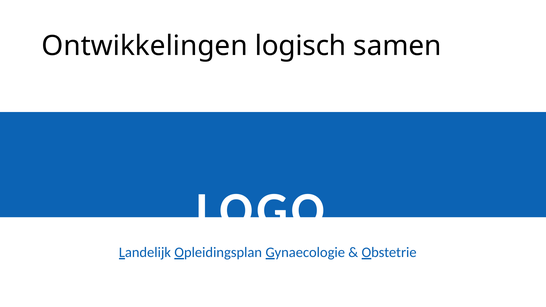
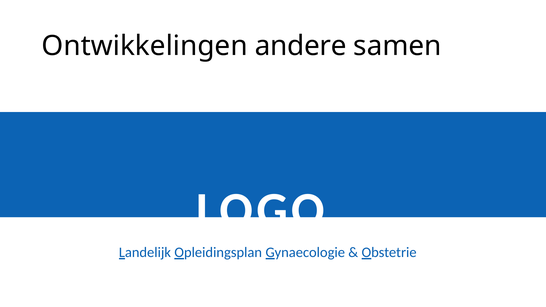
logisch: logisch -> andere
